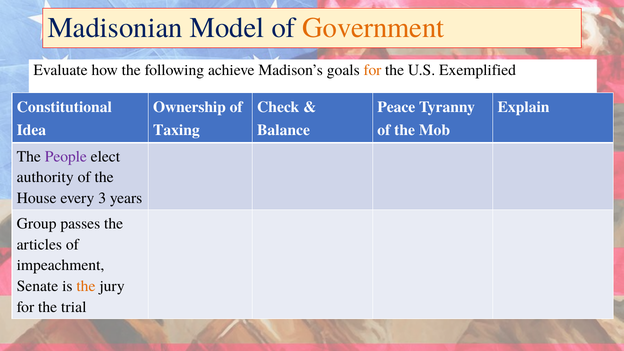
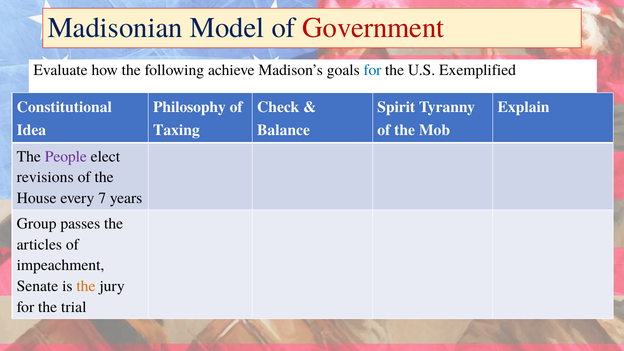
Government colour: orange -> red
for at (372, 70) colour: orange -> blue
Ownership: Ownership -> Philosophy
Peace: Peace -> Spirit
authority: authority -> revisions
3: 3 -> 7
